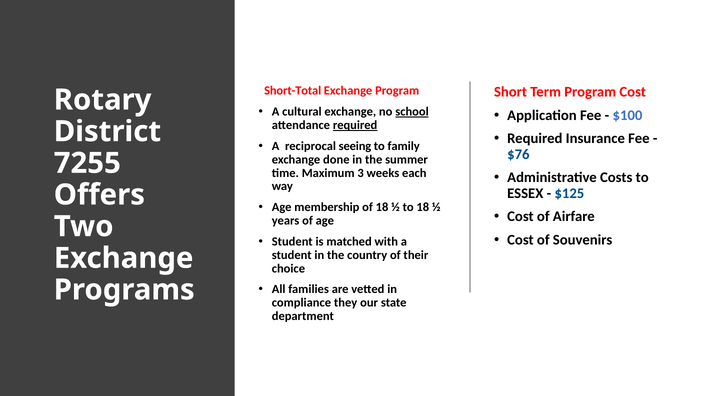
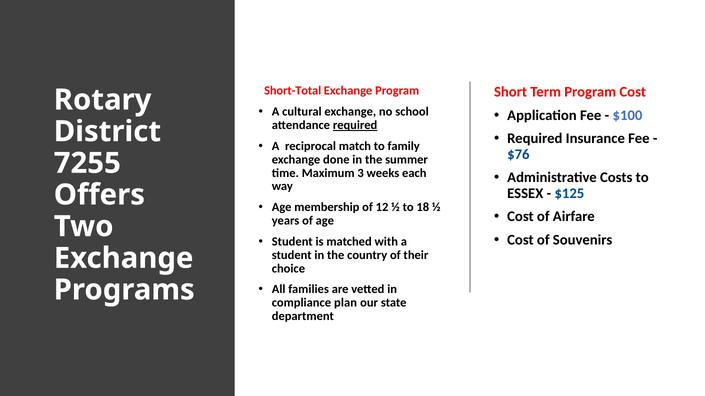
school underline: present -> none
seeing: seeing -> match
of 18: 18 -> 12
they: they -> plan
